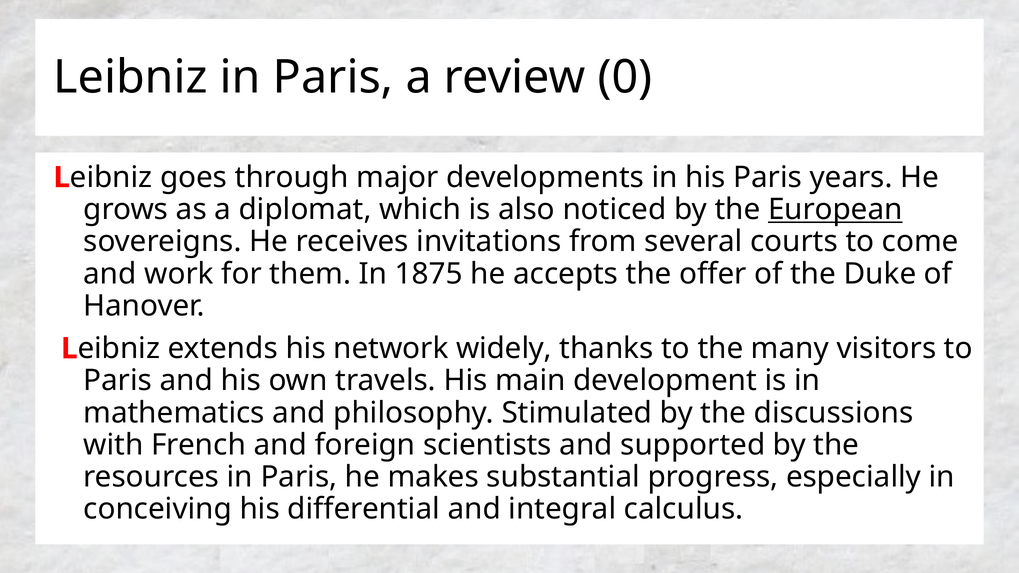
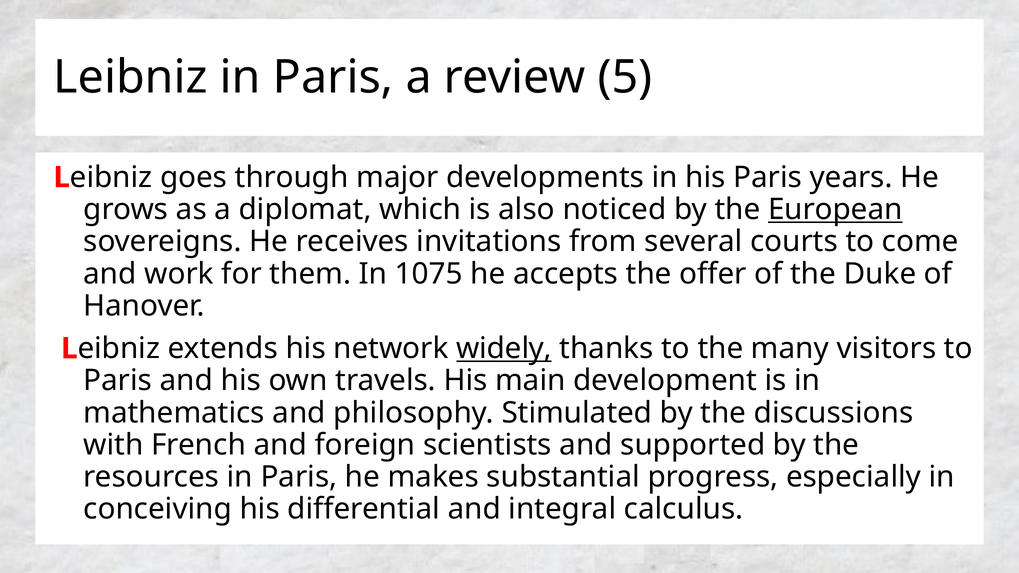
0: 0 -> 5
1875: 1875 -> 1075
widely underline: none -> present
